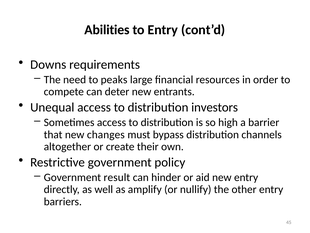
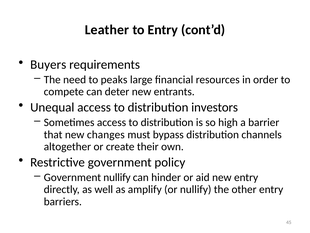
Abilities: Abilities -> Leather
Downs: Downs -> Buyers
Government result: result -> nullify
